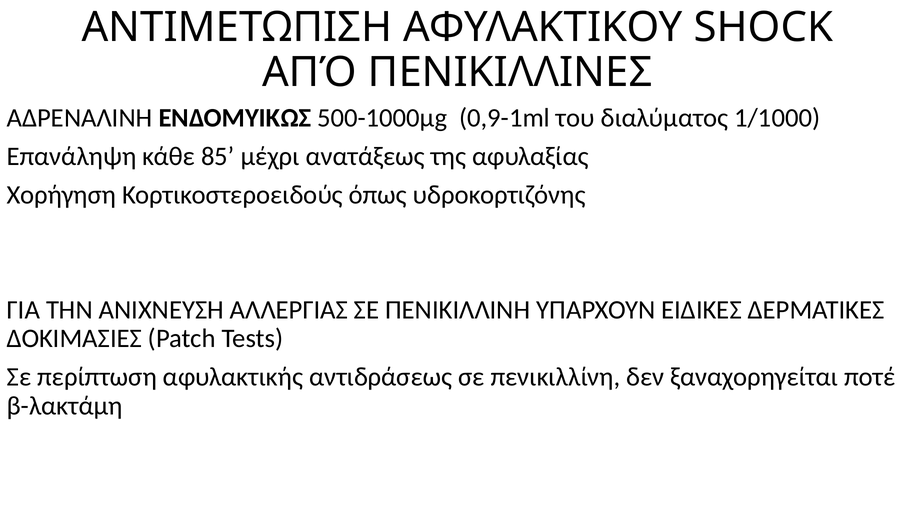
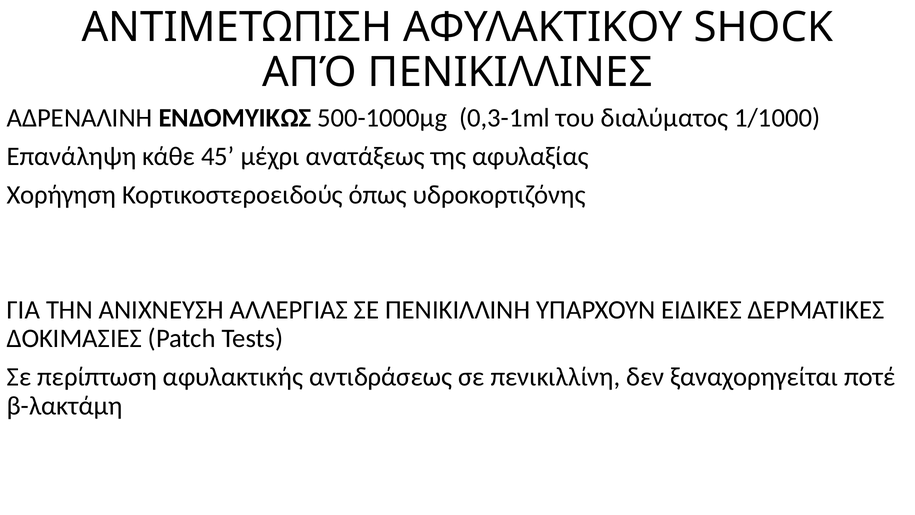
0,9-1ml: 0,9-1ml -> 0,3-1ml
85: 85 -> 45
